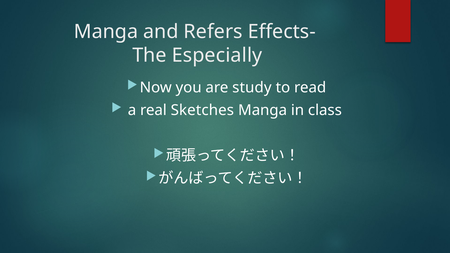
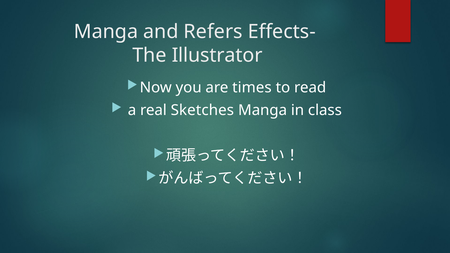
Especially: Especially -> Illustrator
study: study -> times
